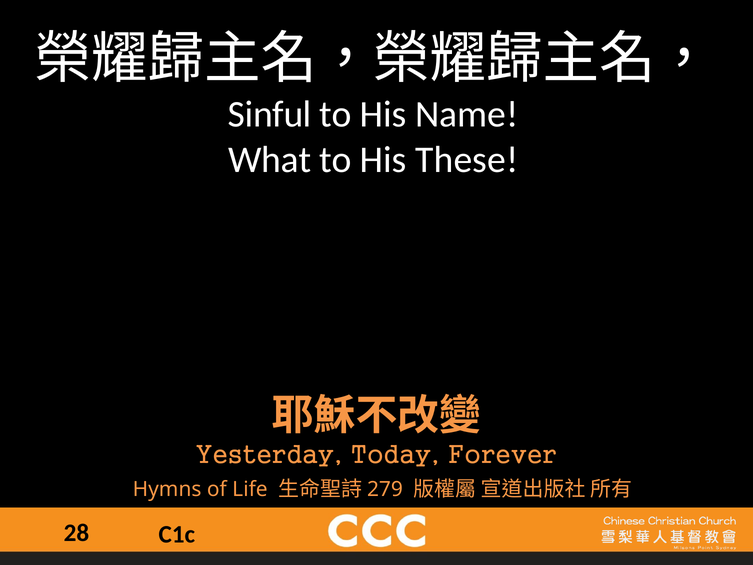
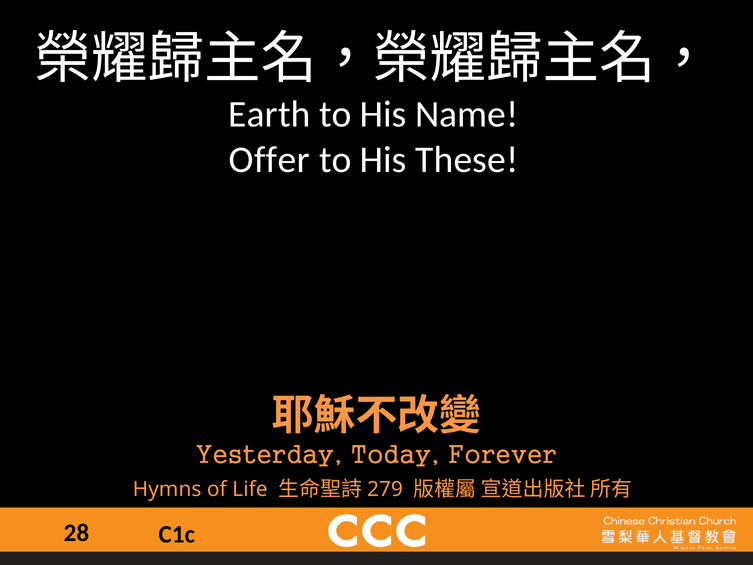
Sinful: Sinful -> Earth
What: What -> Offer
